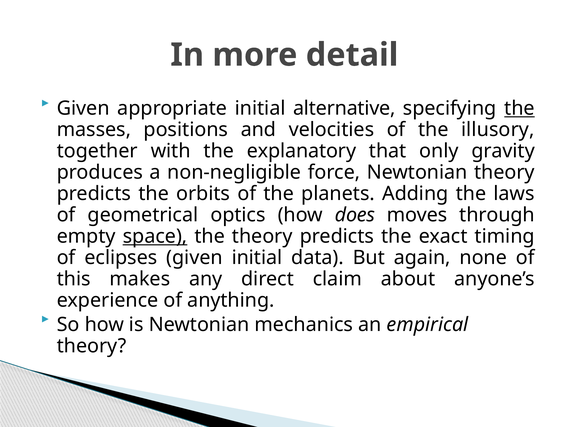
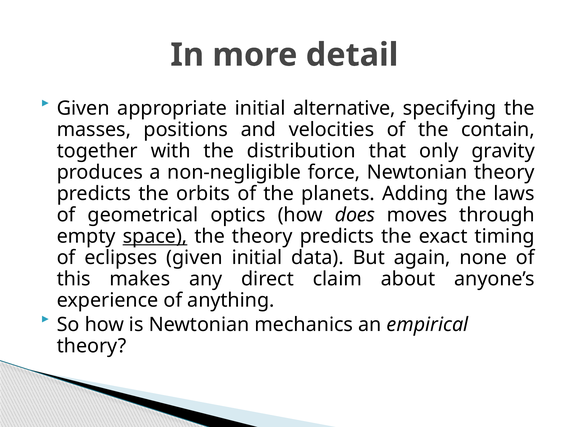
the at (519, 108) underline: present -> none
illusory: illusory -> contain
explanatory: explanatory -> distribution
